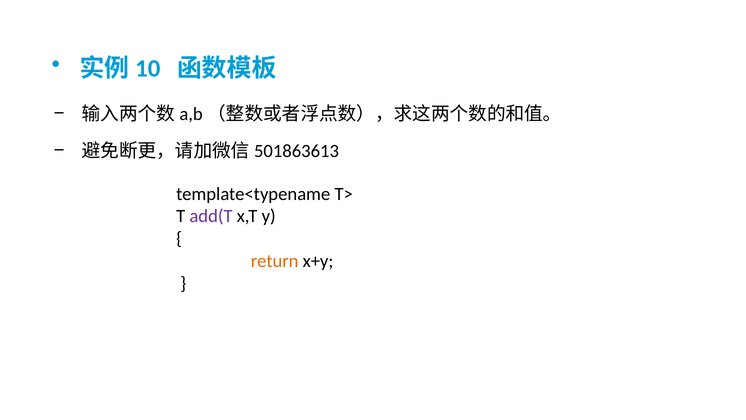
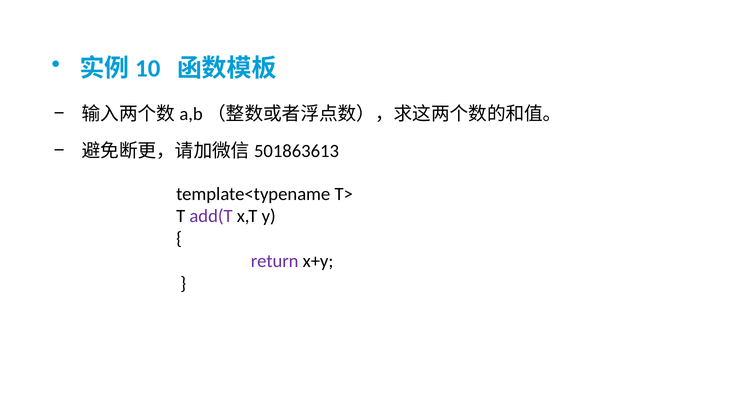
return colour: orange -> purple
